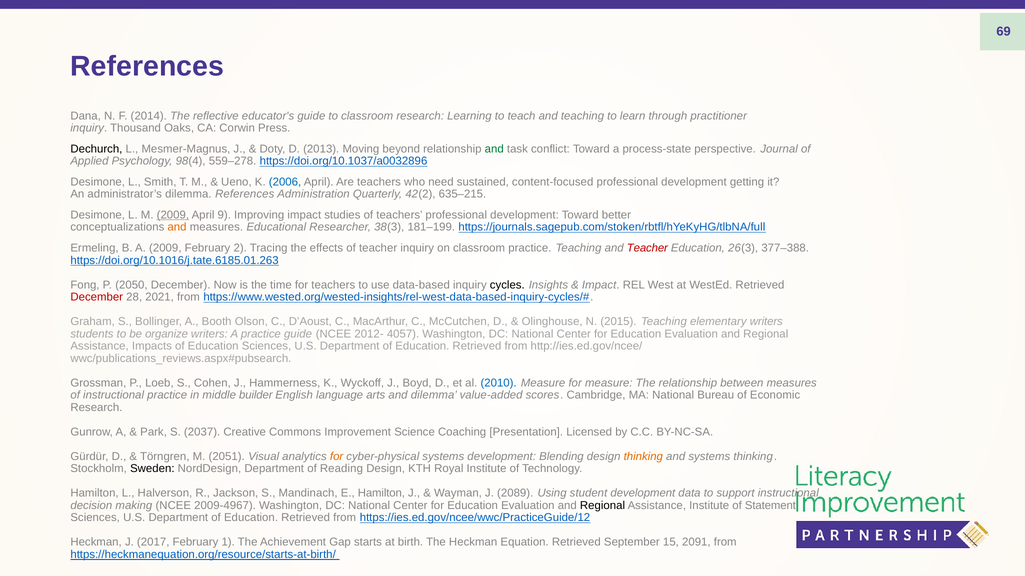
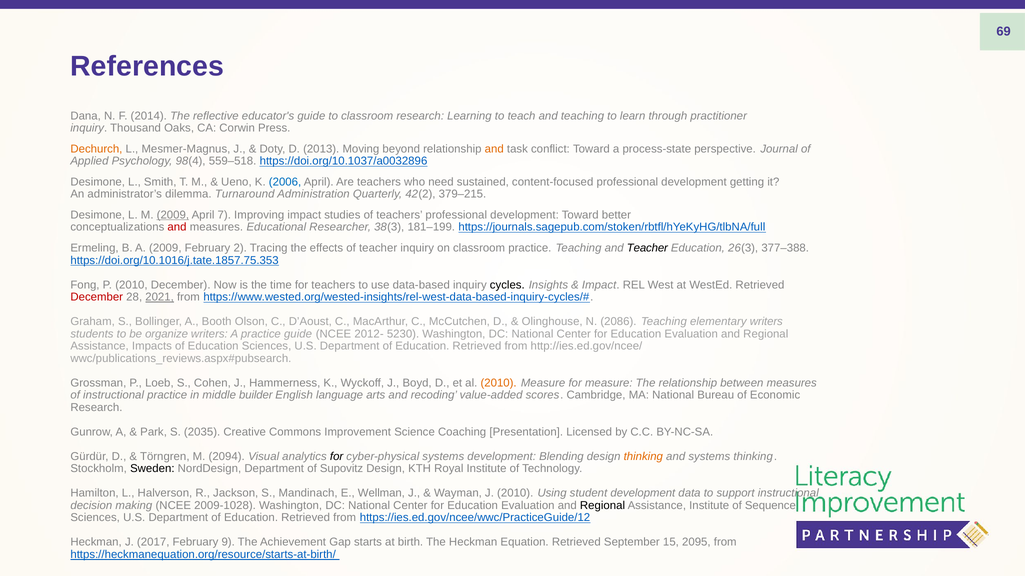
Dechurch colour: black -> orange
and at (494, 149) colour: green -> orange
559–278: 559–278 -> 559–518
dilemma References: References -> Turnaround
635–215: 635–215 -> 379–215
9: 9 -> 7
and at (177, 227) colour: orange -> red
Teacher at (647, 248) colour: red -> black
https://doi.org/10.1016/j.tate.6185.01.263: https://doi.org/10.1016/j.tate.6185.01.263 -> https://doi.org/10.1016/j.tate.1857.75.353
P 2050: 2050 -> 2010
2021 underline: none -> present
2015: 2015 -> 2086
4057: 4057 -> 5230
2010 at (499, 383) colour: blue -> orange
and dilemma: dilemma -> recoding
2037: 2037 -> 2035
2051: 2051 -> 2094
for at (337, 457) colour: orange -> black
Reading: Reading -> Supovitz
E Hamilton: Hamilton -> Wellman
J 2089: 2089 -> 2010
2009-4967: 2009-4967 -> 2009-1028
Statement: Statement -> Sequence
1: 1 -> 9
2091: 2091 -> 2095
